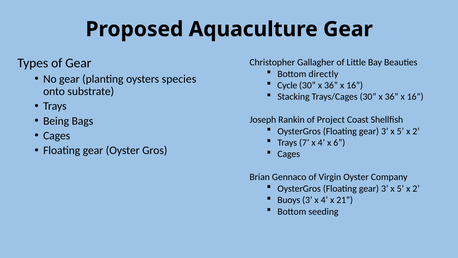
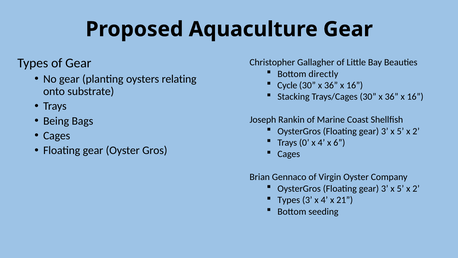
species: species -> relating
Project: Project -> Marine
7: 7 -> 0
Buoys at (289, 200): Buoys -> Types
